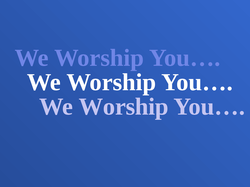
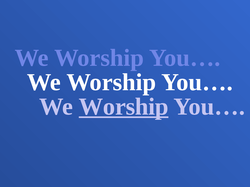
Worship at (124, 107) underline: none -> present
